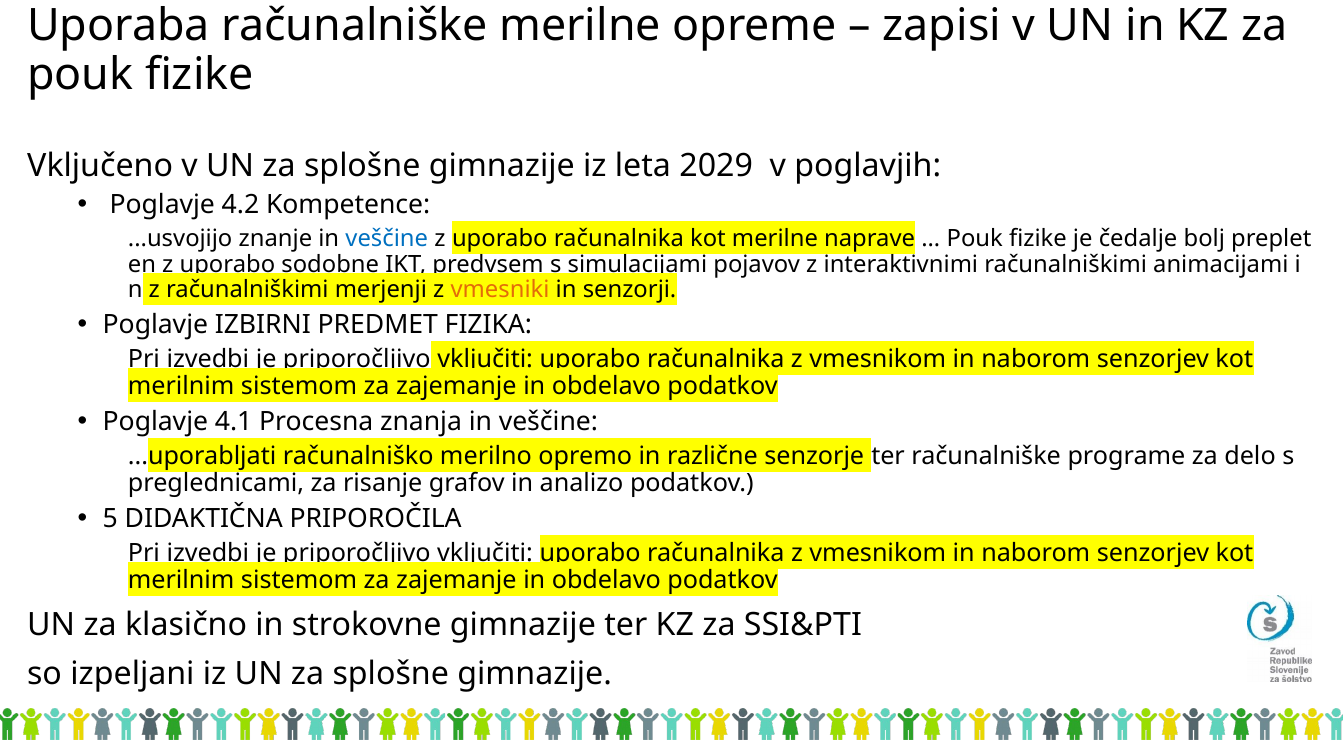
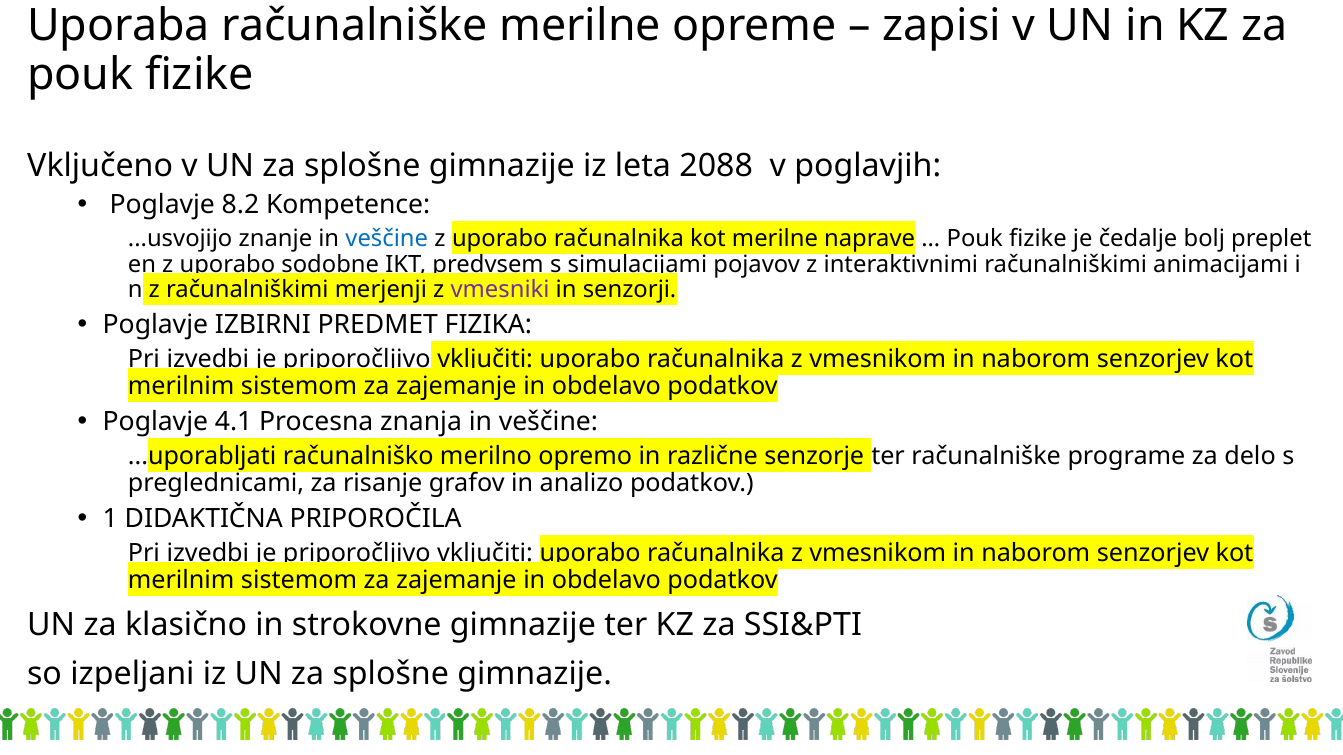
2029: 2029 -> 2088
4.2: 4.2 -> 8.2
vmesniki colour: orange -> purple
5: 5 -> 1
